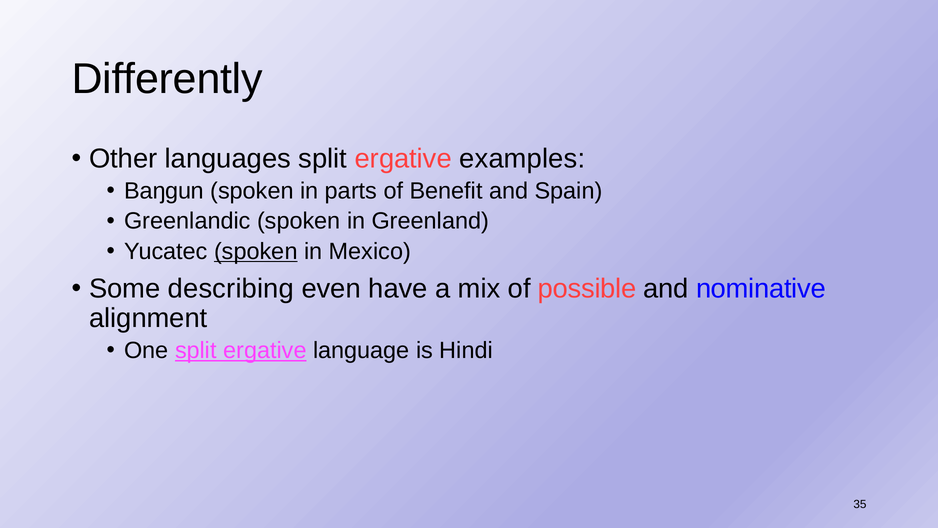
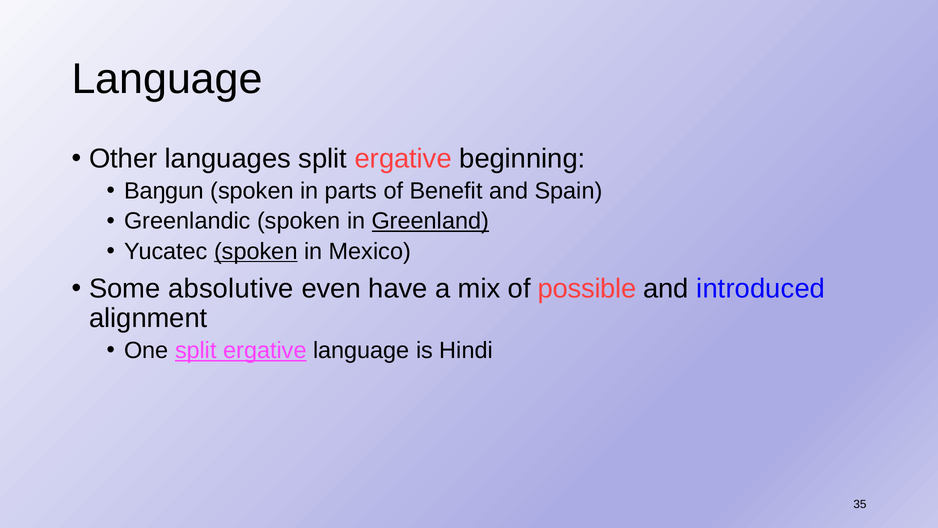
Differently at (167, 79): Differently -> Language
examples: examples -> beginning
Greenland underline: none -> present
describing: describing -> absolutive
nominative: nominative -> introduced
